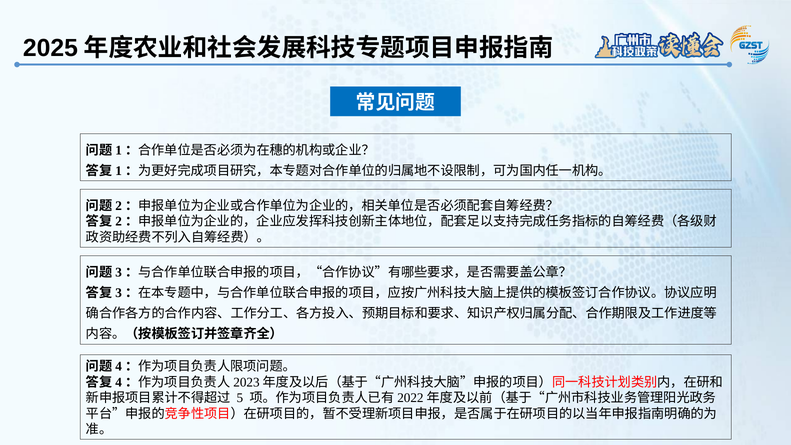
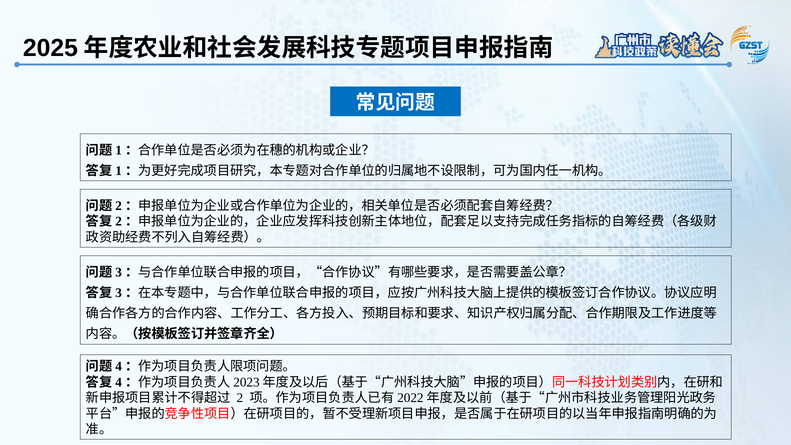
5: 5 -> 2
